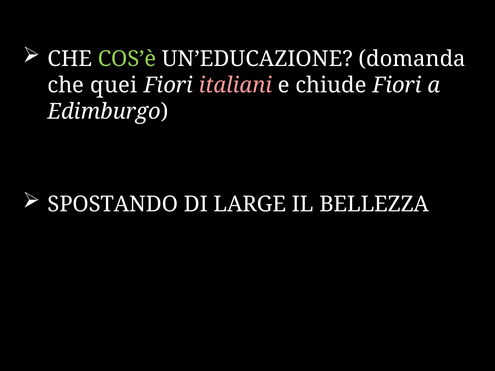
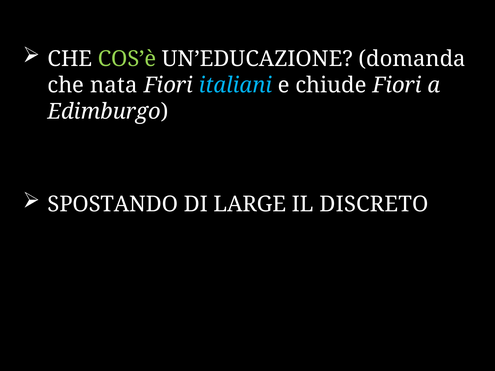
quei: quei -> nata
italiani colour: pink -> light blue
BELLEZZA: BELLEZZA -> DISCRETO
